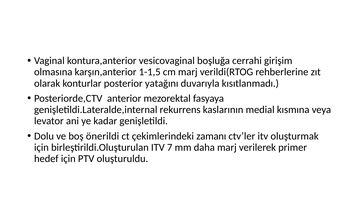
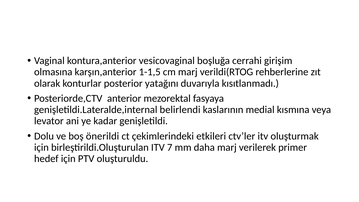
rekurrens: rekurrens -> belirlendi
zamanı: zamanı -> etkileri
